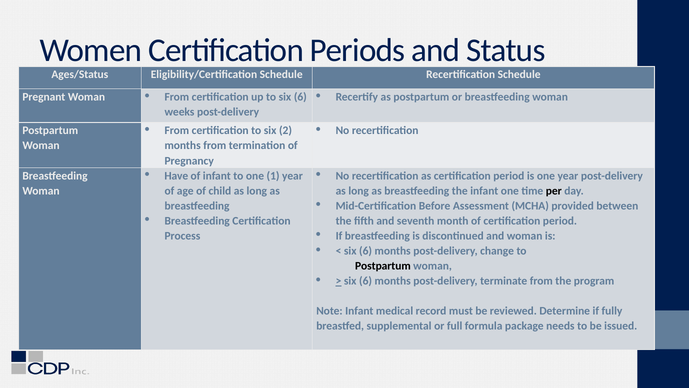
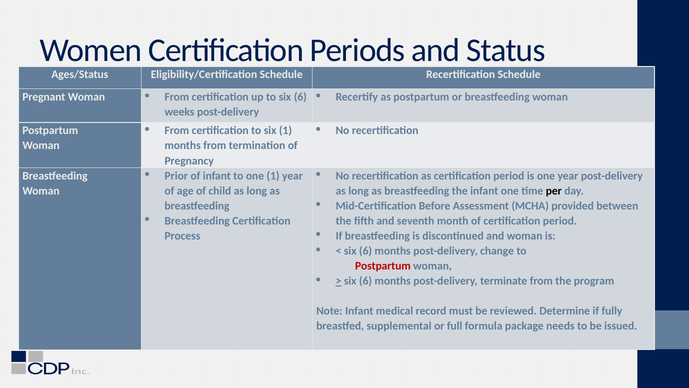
six 2: 2 -> 1
Have: Have -> Prior
Postpartum at (383, 266) colour: black -> red
